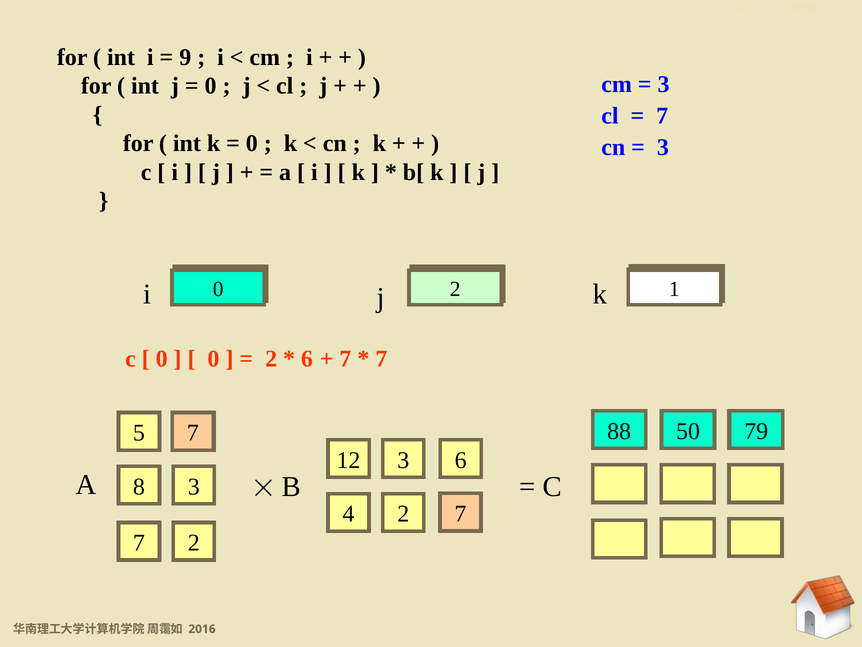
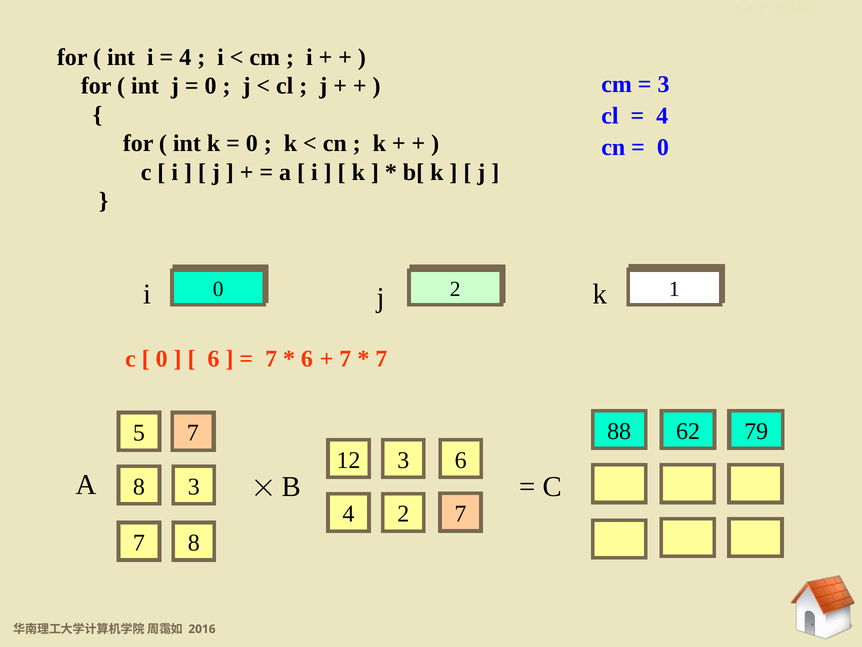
9 at (185, 57): 9 -> 4
7 at (662, 116): 7 -> 4
3 at (663, 147): 3 -> 0
0 at (213, 358): 0 -> 6
2 at (271, 358): 2 -> 7
50: 50 -> 62
2 at (194, 542): 2 -> 8
